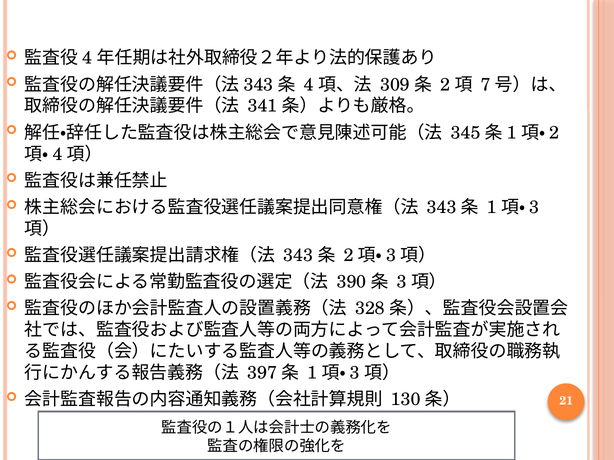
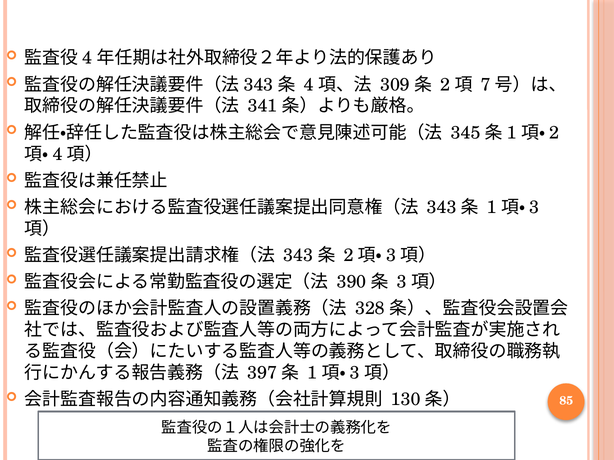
21: 21 -> 85
